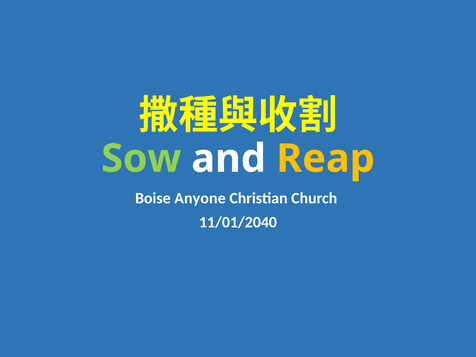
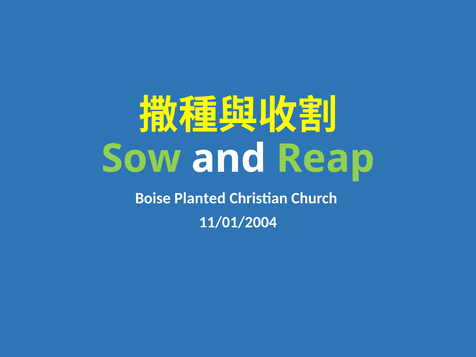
Reap colour: yellow -> light green
Anyone: Anyone -> Planted
11/01/2040: 11/01/2040 -> 11/01/2004
